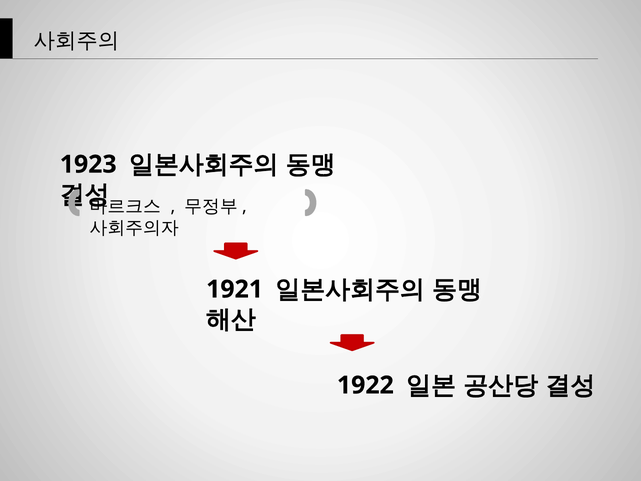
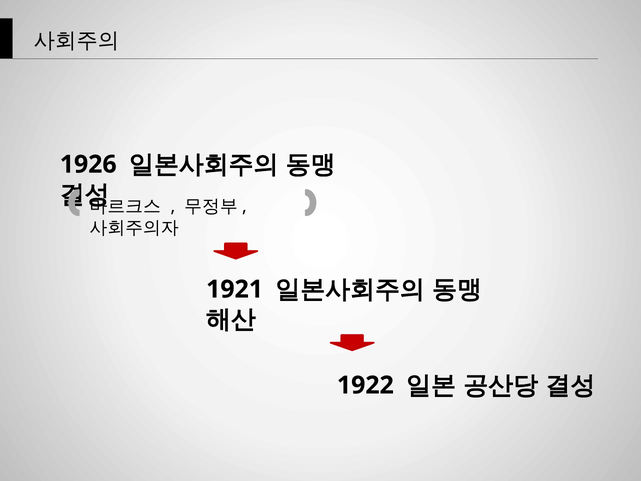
1923: 1923 -> 1926
